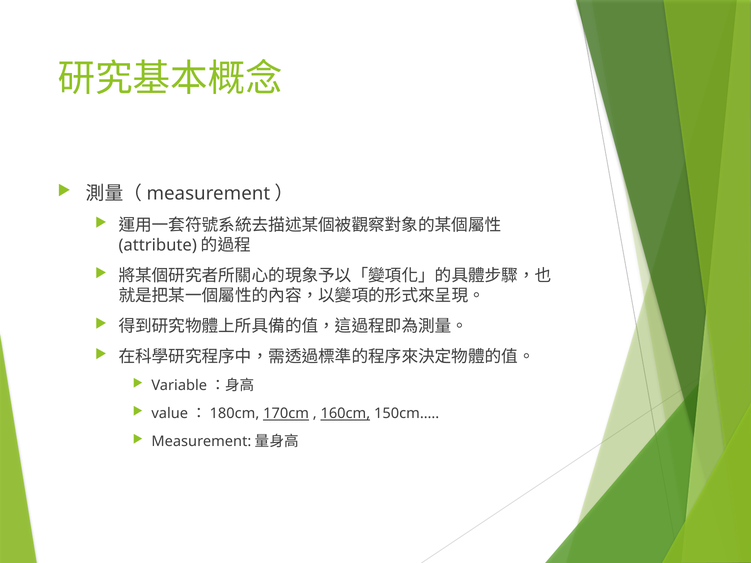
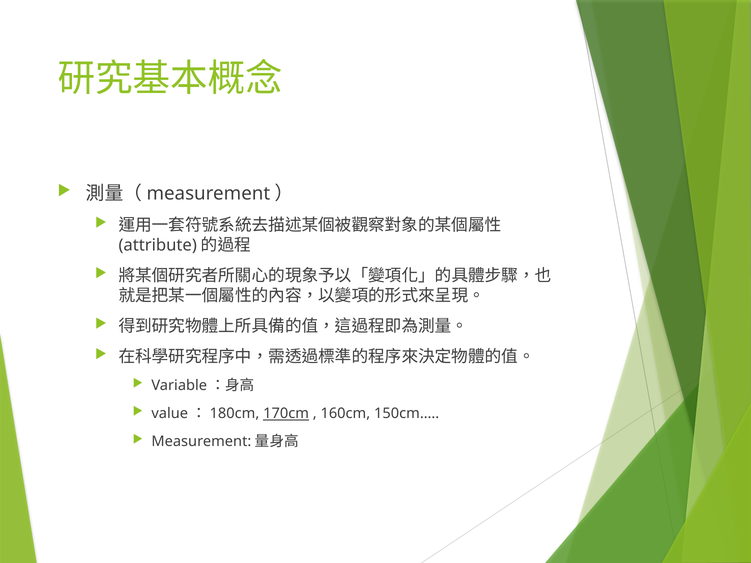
160cm underline: present -> none
